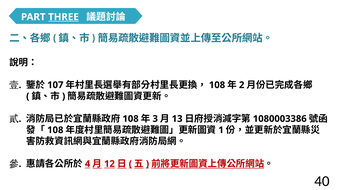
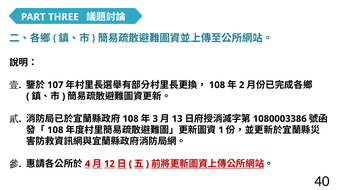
THREE underline: present -> none
